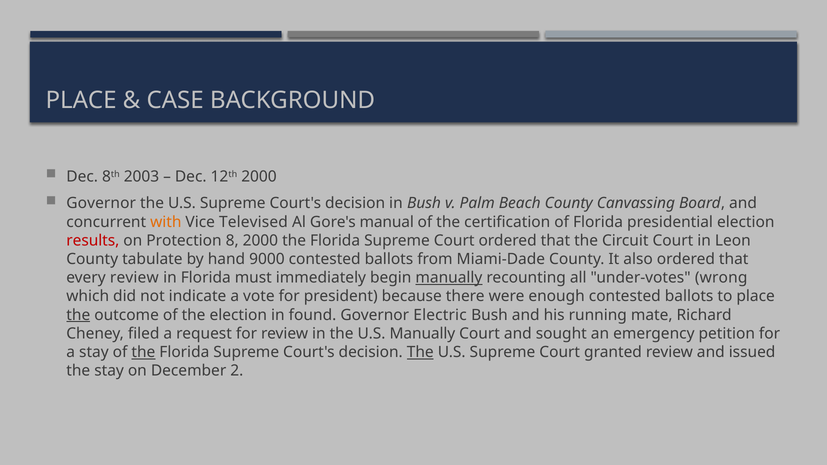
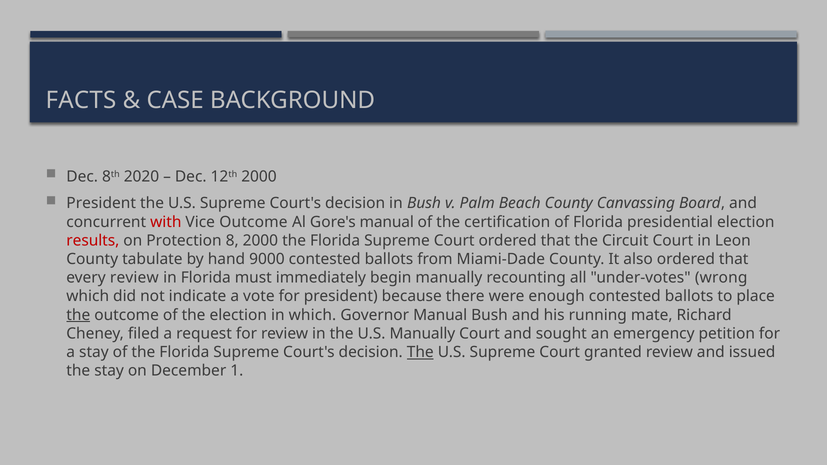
PLACE at (81, 100): PLACE -> FACTS
2003: 2003 -> 2020
Governor at (101, 203): Governor -> President
with colour: orange -> red
Vice Televised: Televised -> Outcome
manually at (449, 278) underline: present -> none
in found: found -> which
Governor Electric: Electric -> Manual
the at (143, 352) underline: present -> none
2: 2 -> 1
